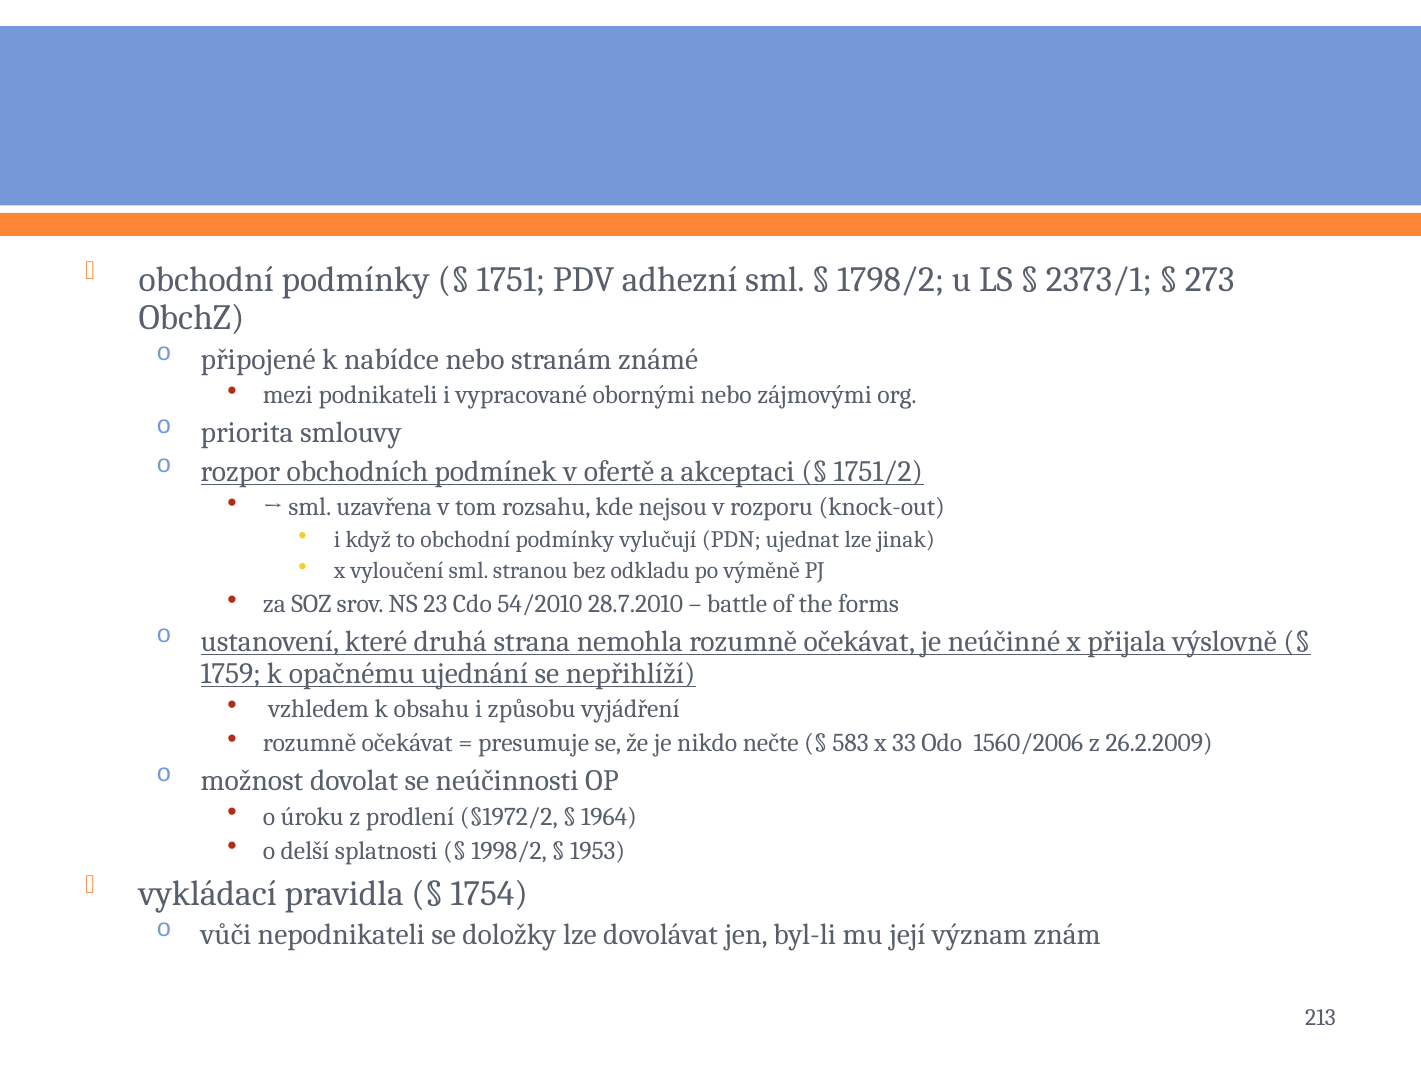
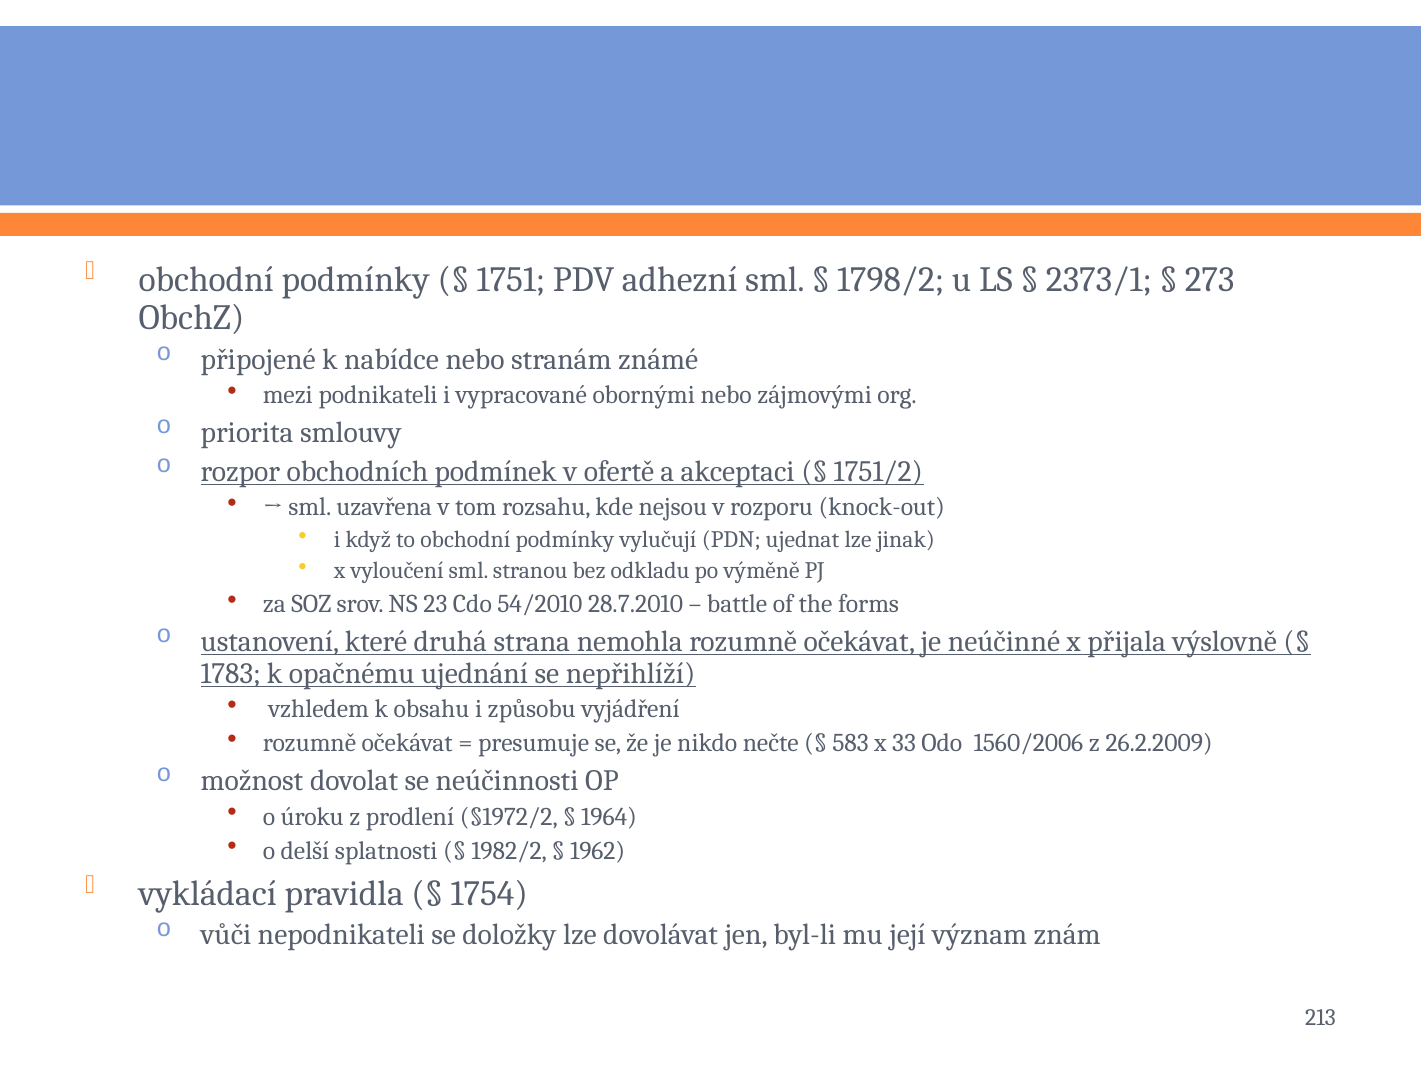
1759: 1759 -> 1783
1998/2: 1998/2 -> 1982/2
1953: 1953 -> 1962
